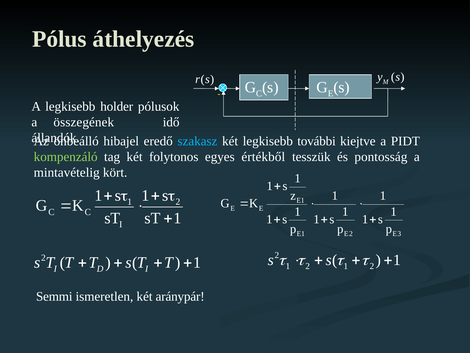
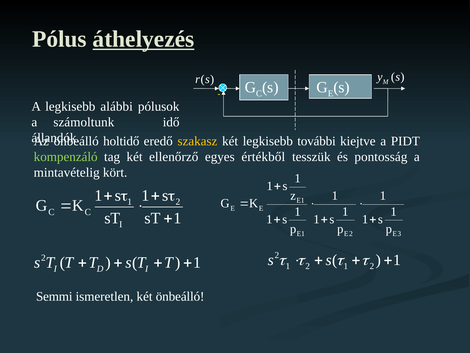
áthelyezés underline: none -> present
holder: holder -> alábbi
összegének: összegének -> számoltunk
hibajel: hibajel -> holtidő
szakasz colour: light blue -> yellow
folytonos: folytonos -> ellenőrző
két aránypár: aránypár -> önbeálló
